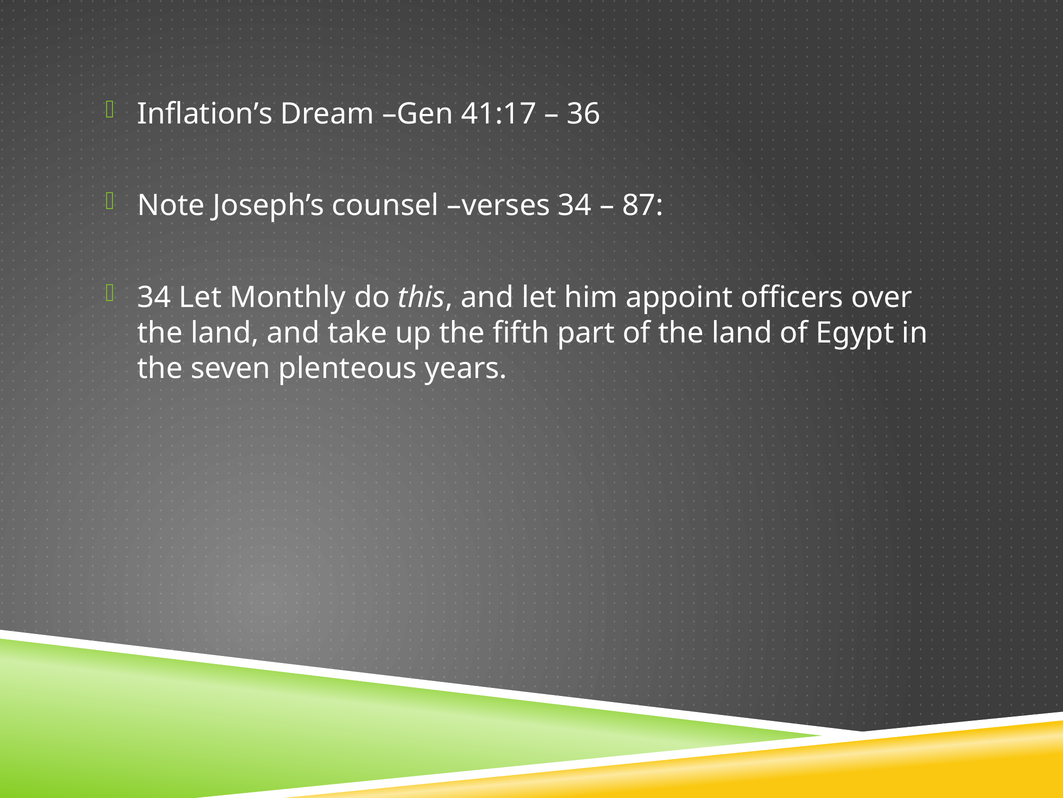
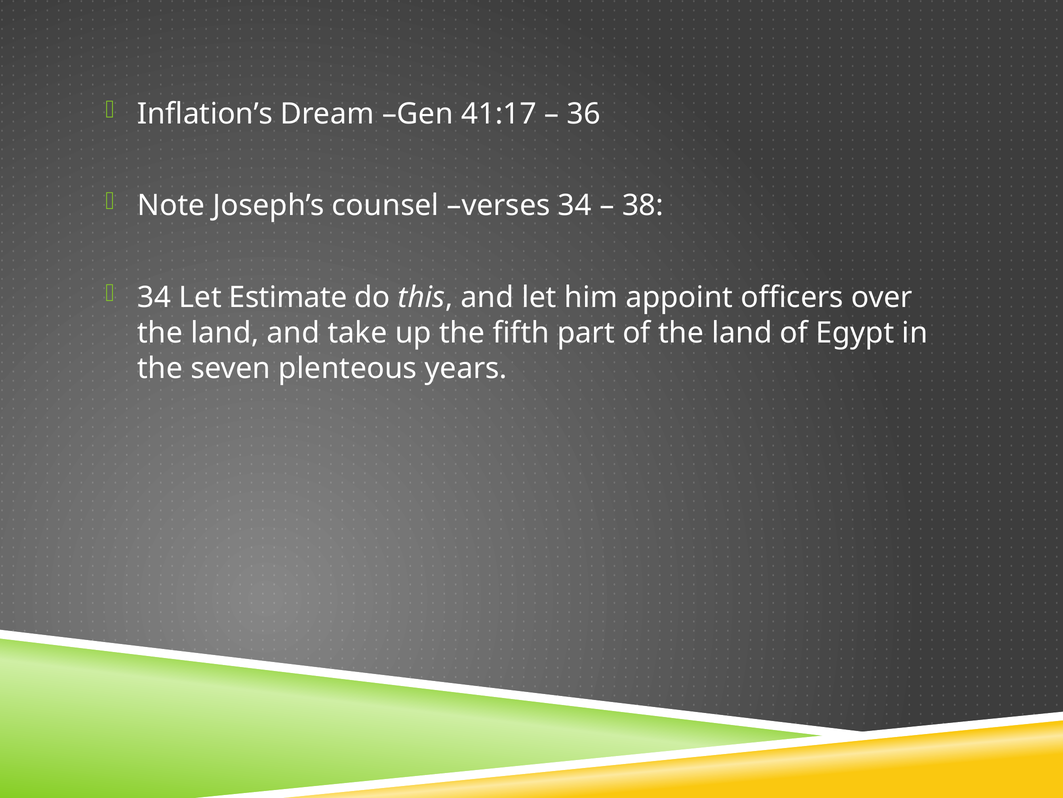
87: 87 -> 38
Monthly: Monthly -> Estimate
